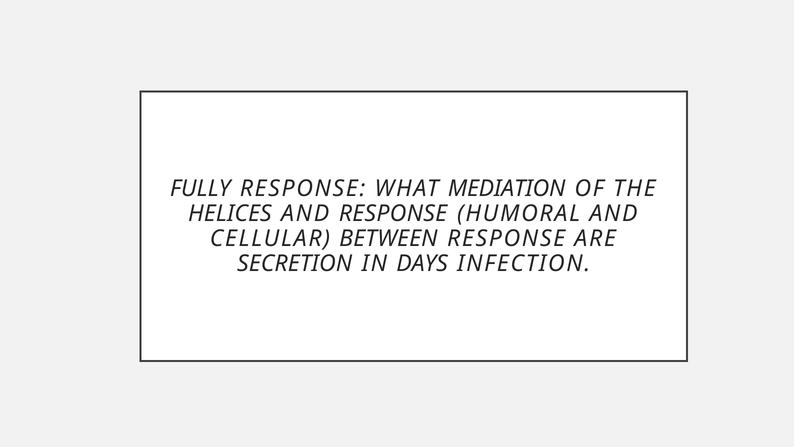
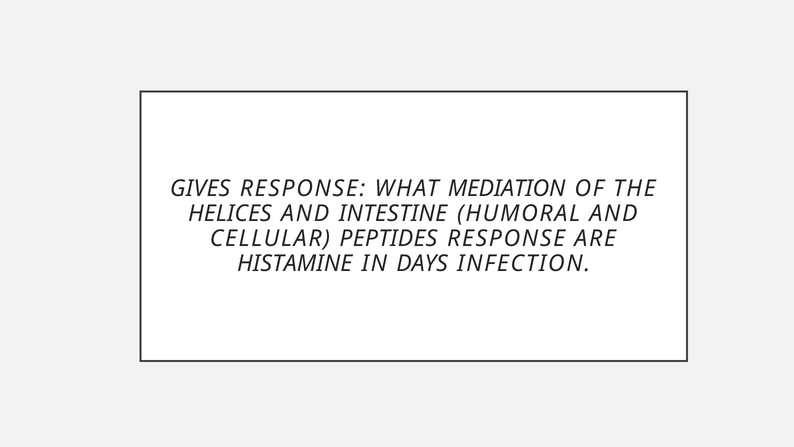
FULLY: FULLY -> GIVES
AND RESPONSE: RESPONSE -> INTESTINE
BETWEEN: BETWEEN -> PEPTIDES
SECRETION: SECRETION -> HISTAMINE
